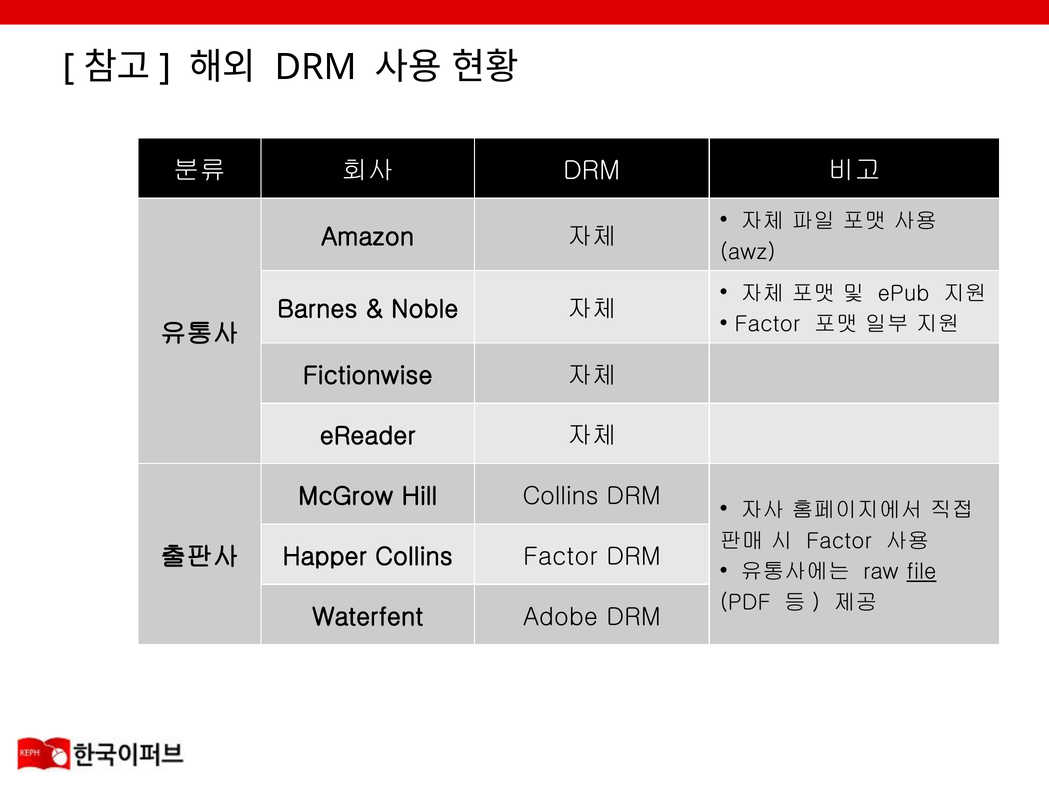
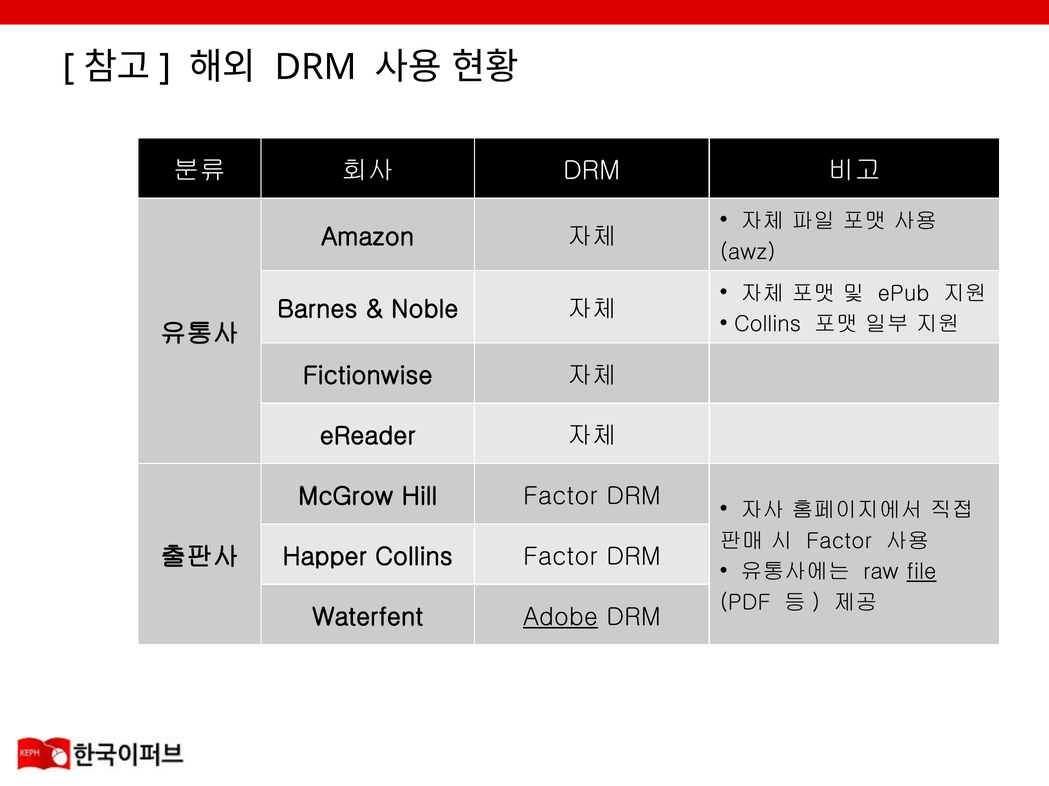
Factor at (767, 325): Factor -> Collins
Hill Collins: Collins -> Factor
Adobe underline: none -> present
